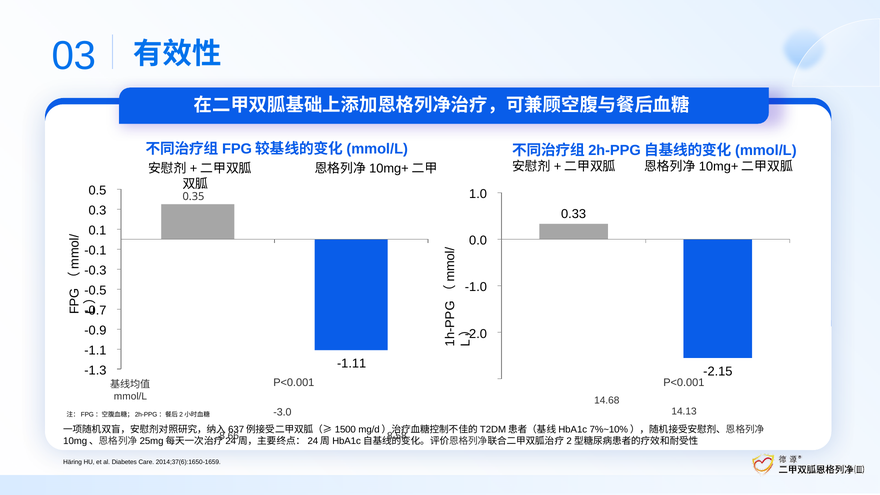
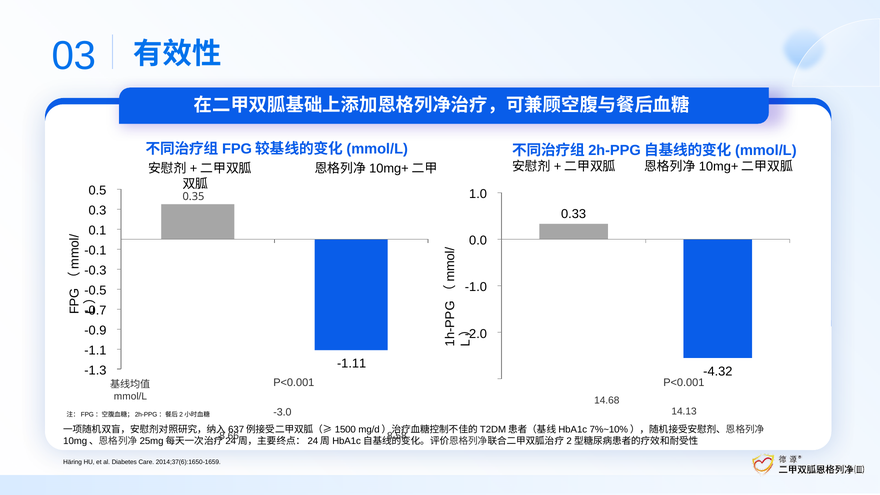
-2.15: -2.15 -> -4.32
